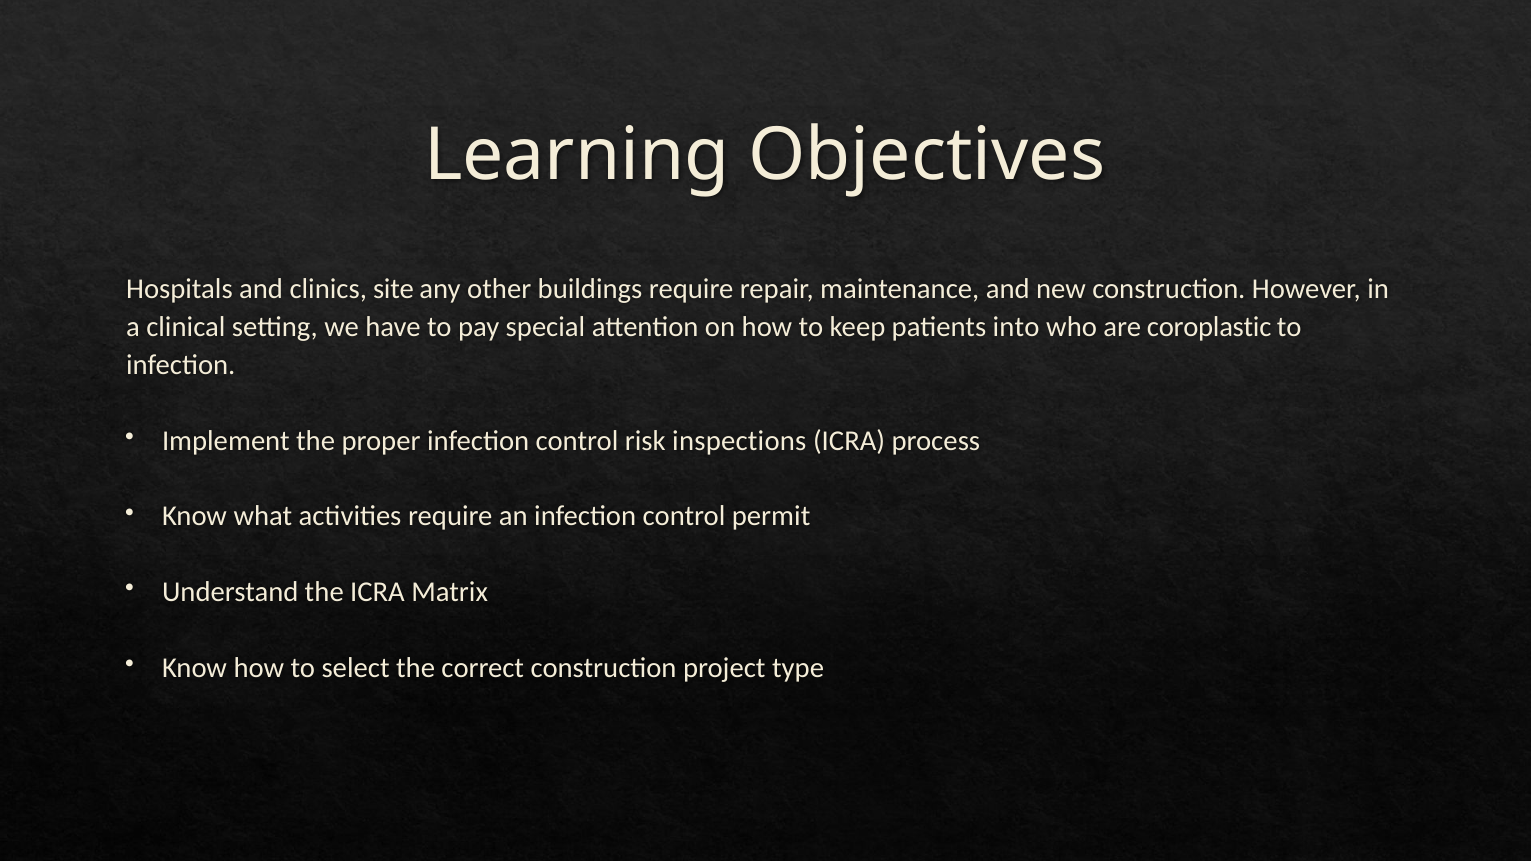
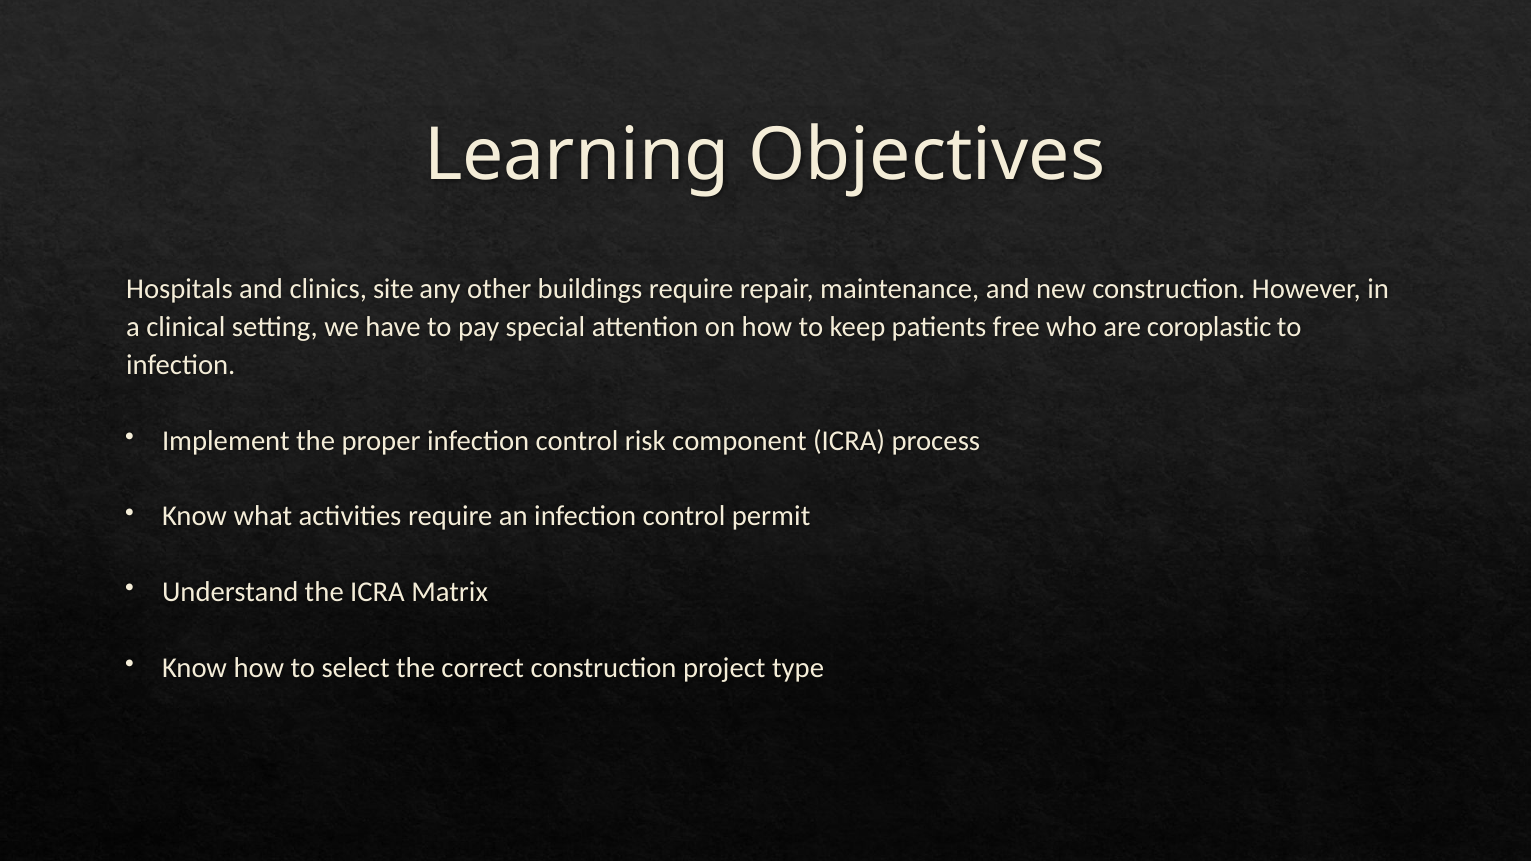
into: into -> free
inspections: inspections -> component
